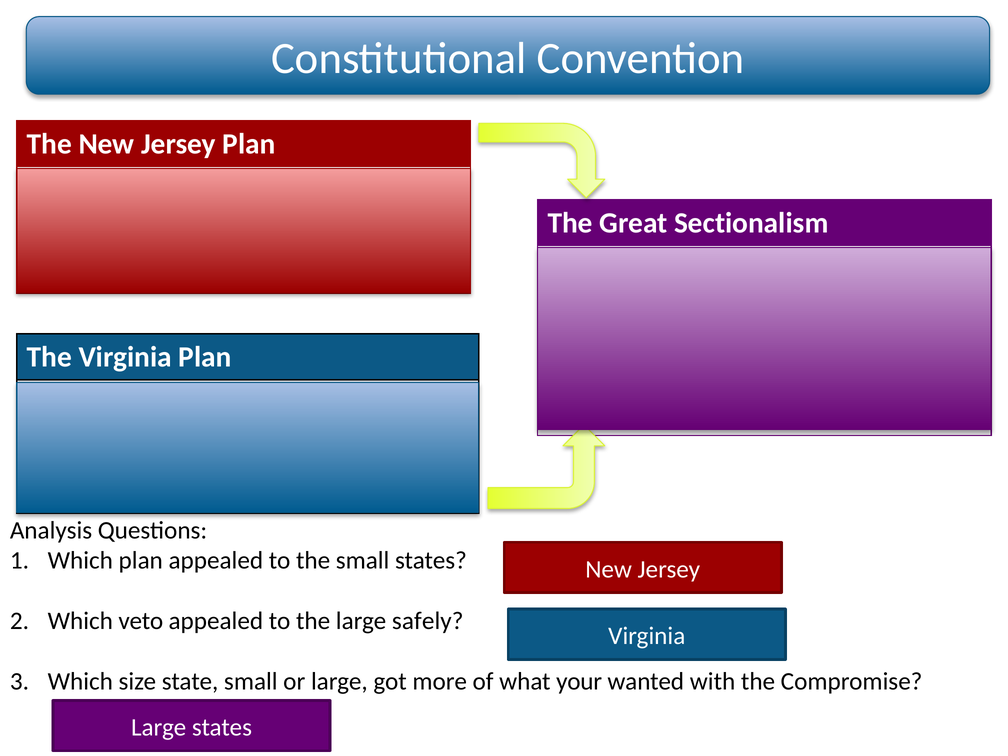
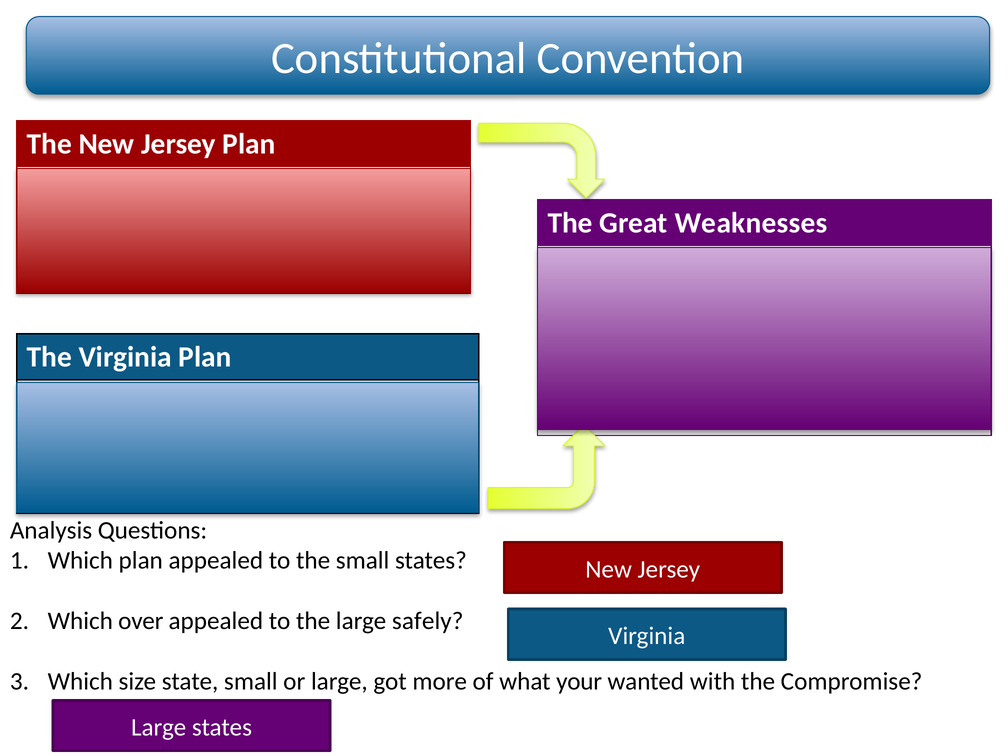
Sectionalism: Sectionalism -> Weaknesses
veto: veto -> over
